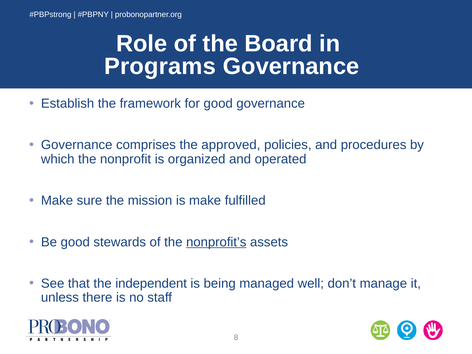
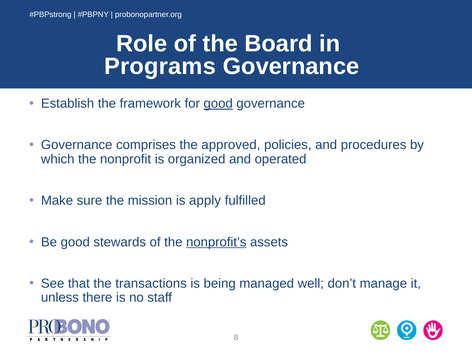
good at (218, 104) underline: none -> present
is make: make -> apply
independent: independent -> transactions
